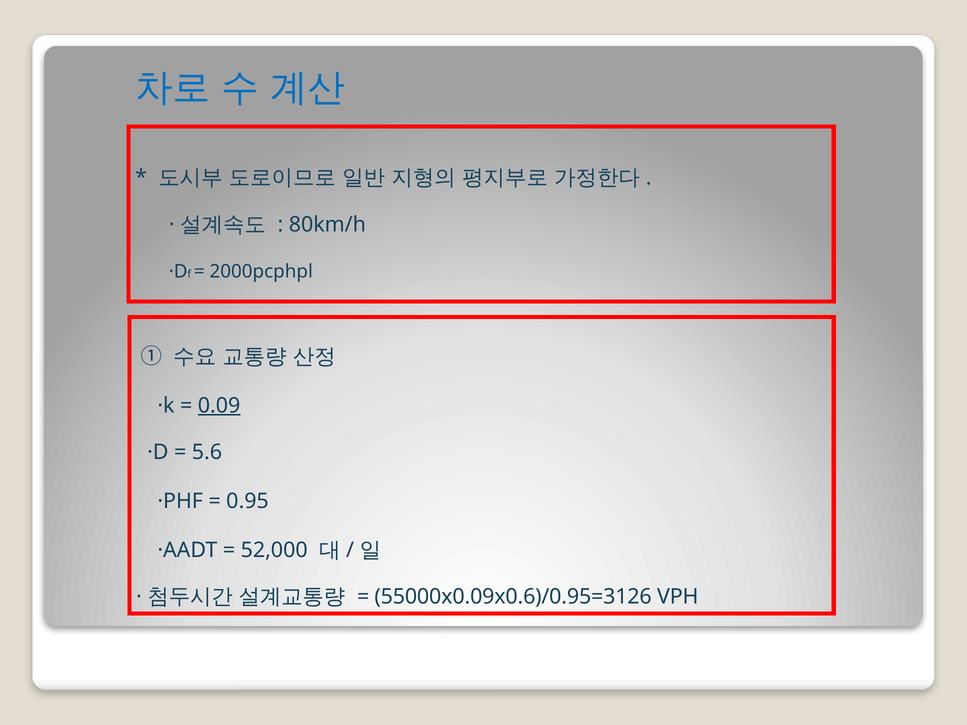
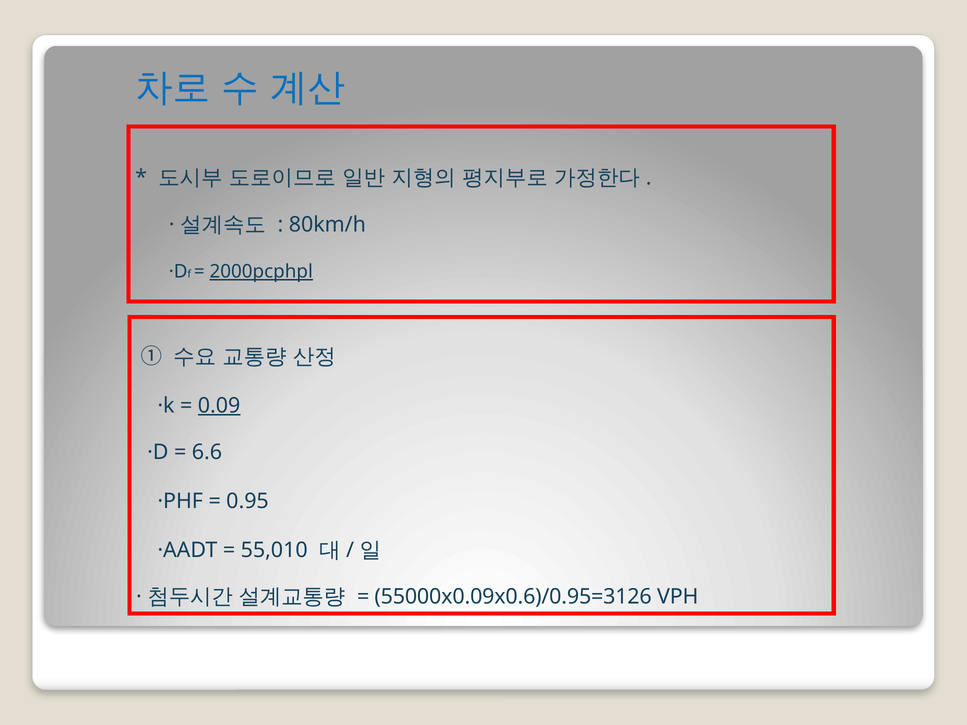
2000pcphpl underline: none -> present
5.6: 5.6 -> 6.6
52,000: 52,000 -> 55,010
